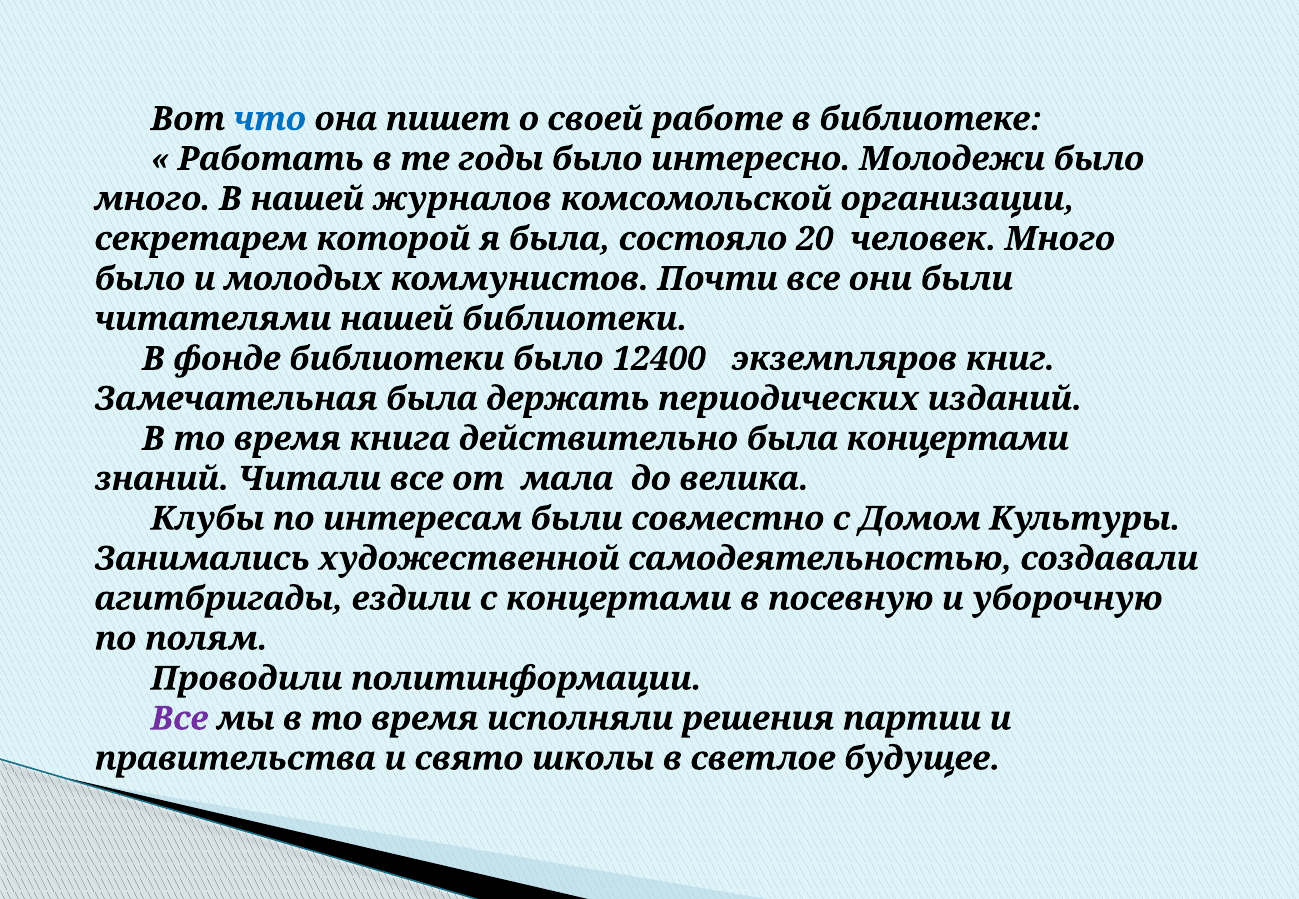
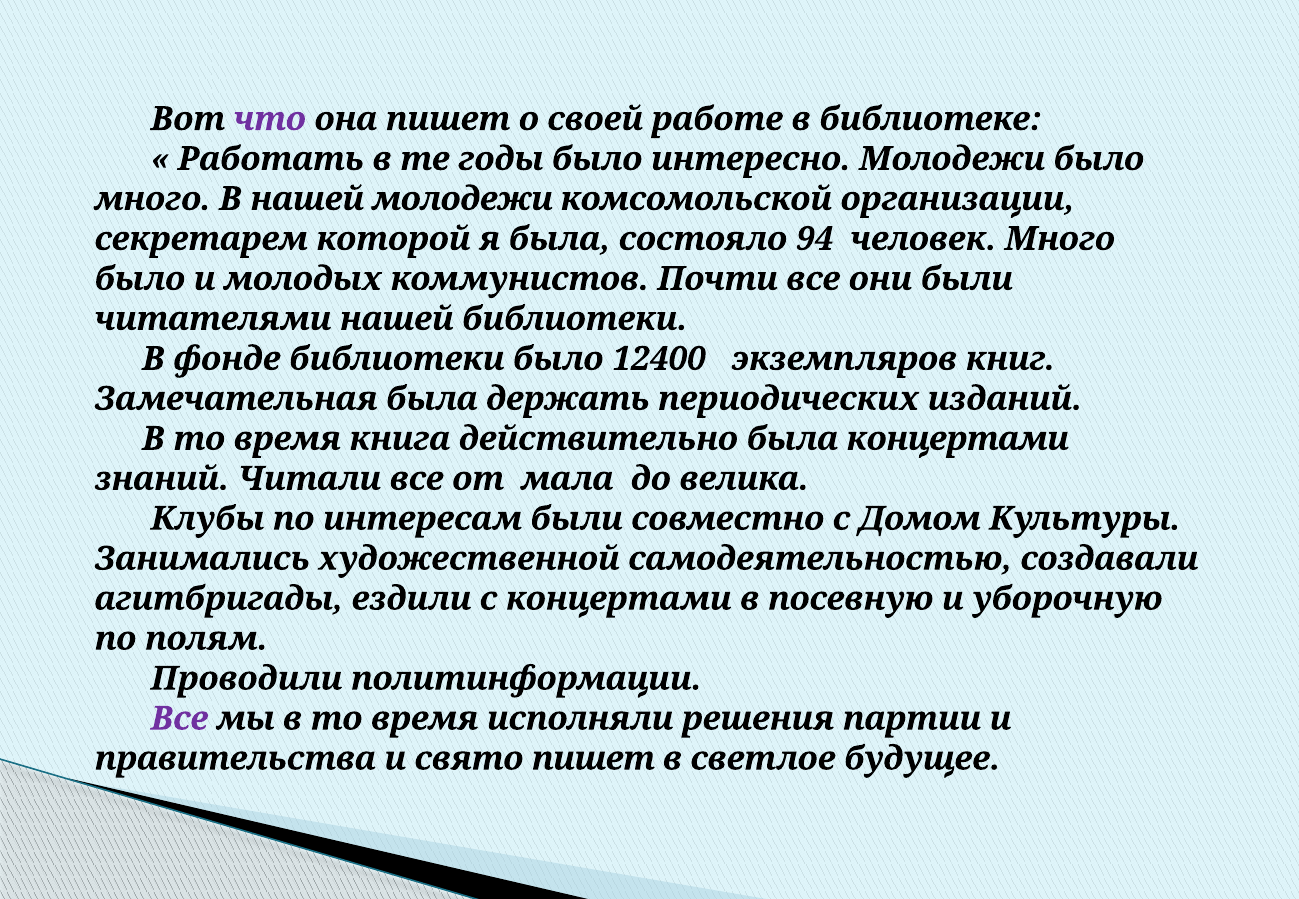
что colour: blue -> purple
нашей журналов: журналов -> молодежи
20: 20 -> 94
свято школы: школы -> пишет
